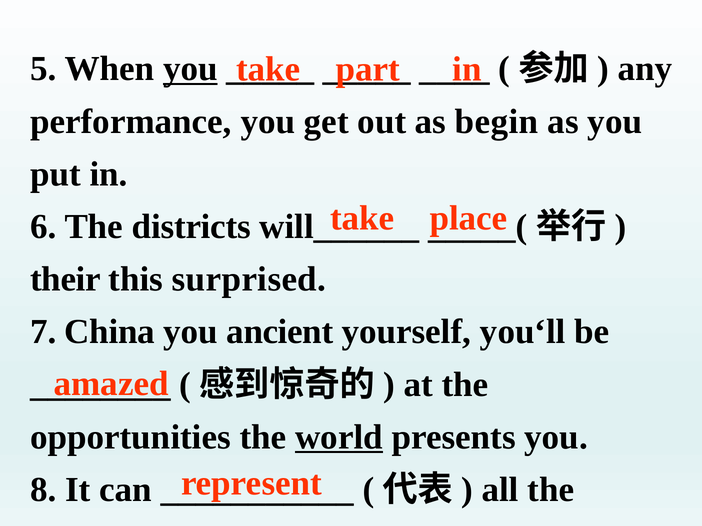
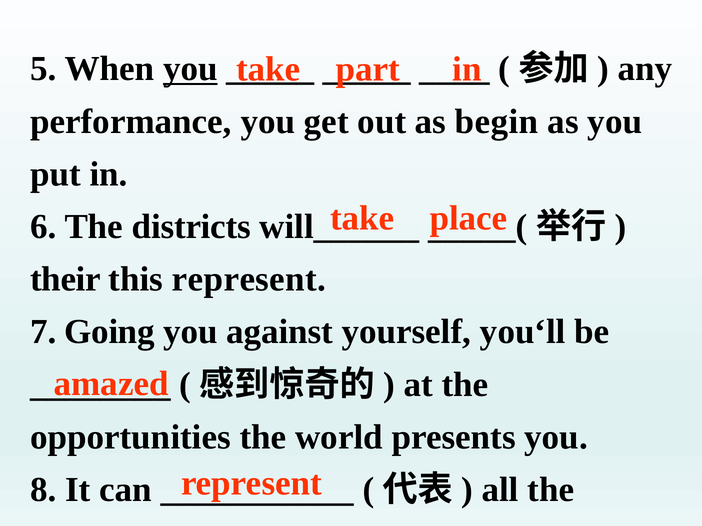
this surprised: surprised -> represent
7 China: China -> Going
ancient: ancient -> against
world underline: present -> none
